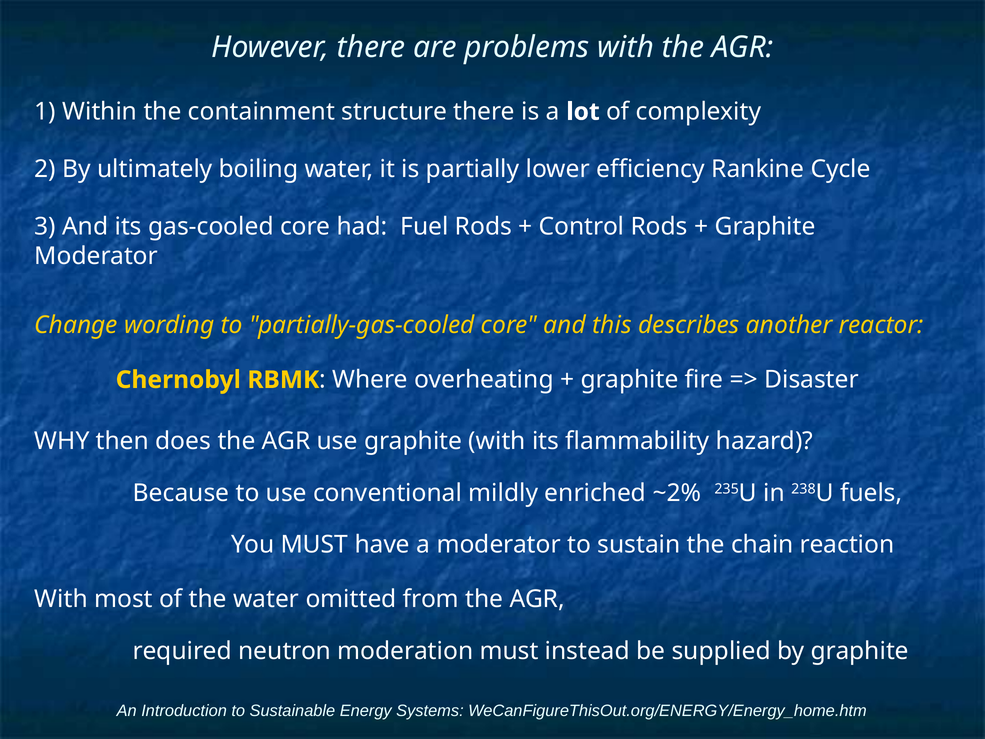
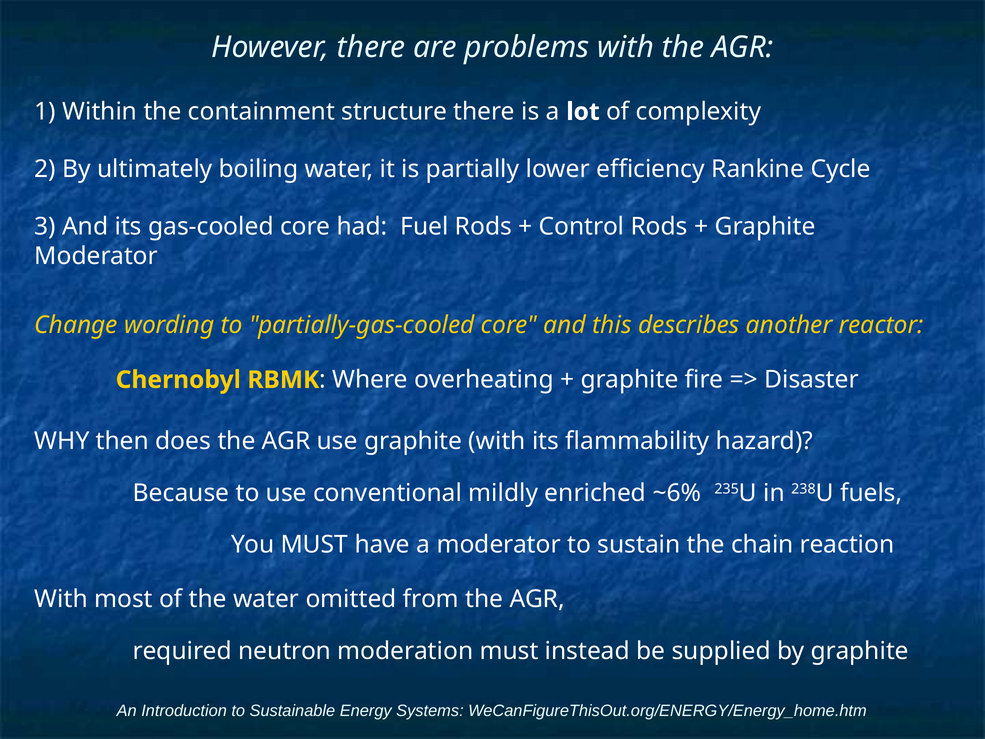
~2%: ~2% -> ~6%
